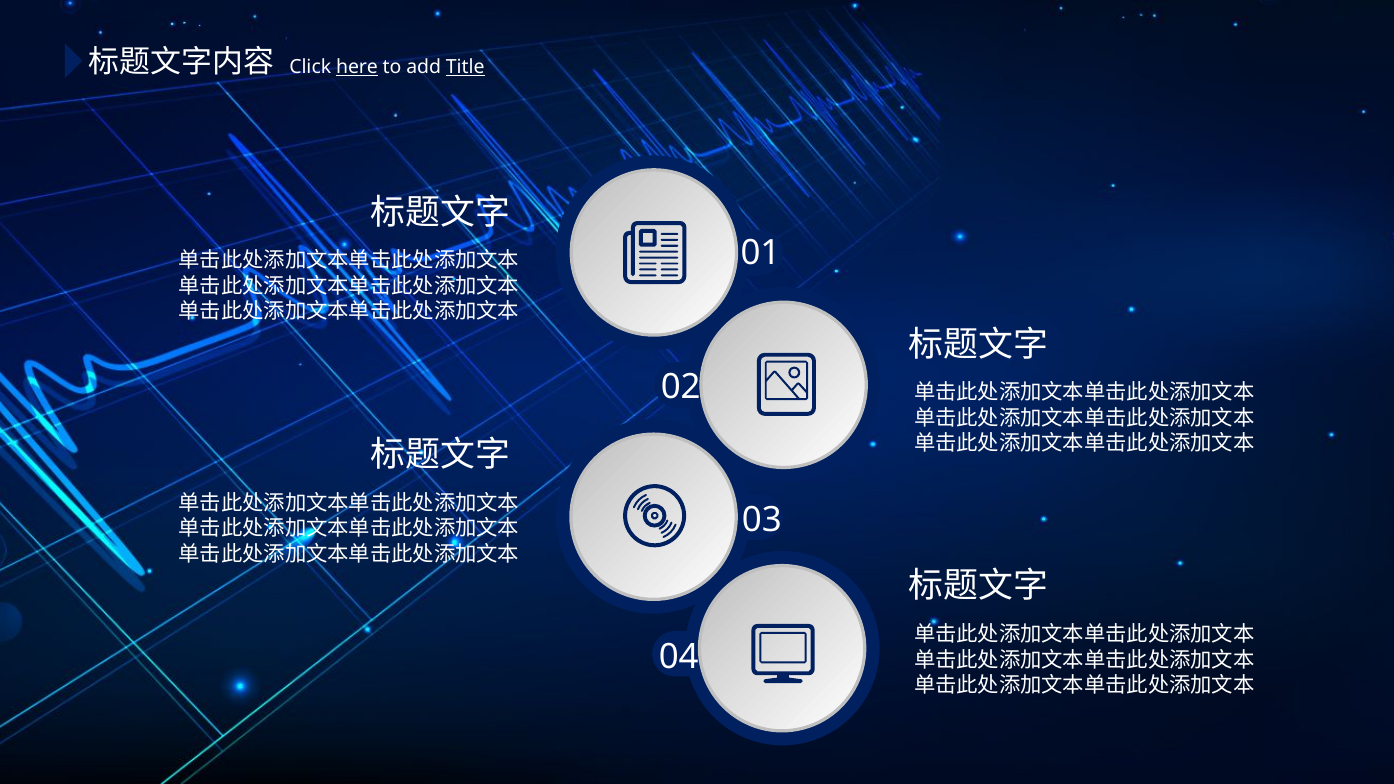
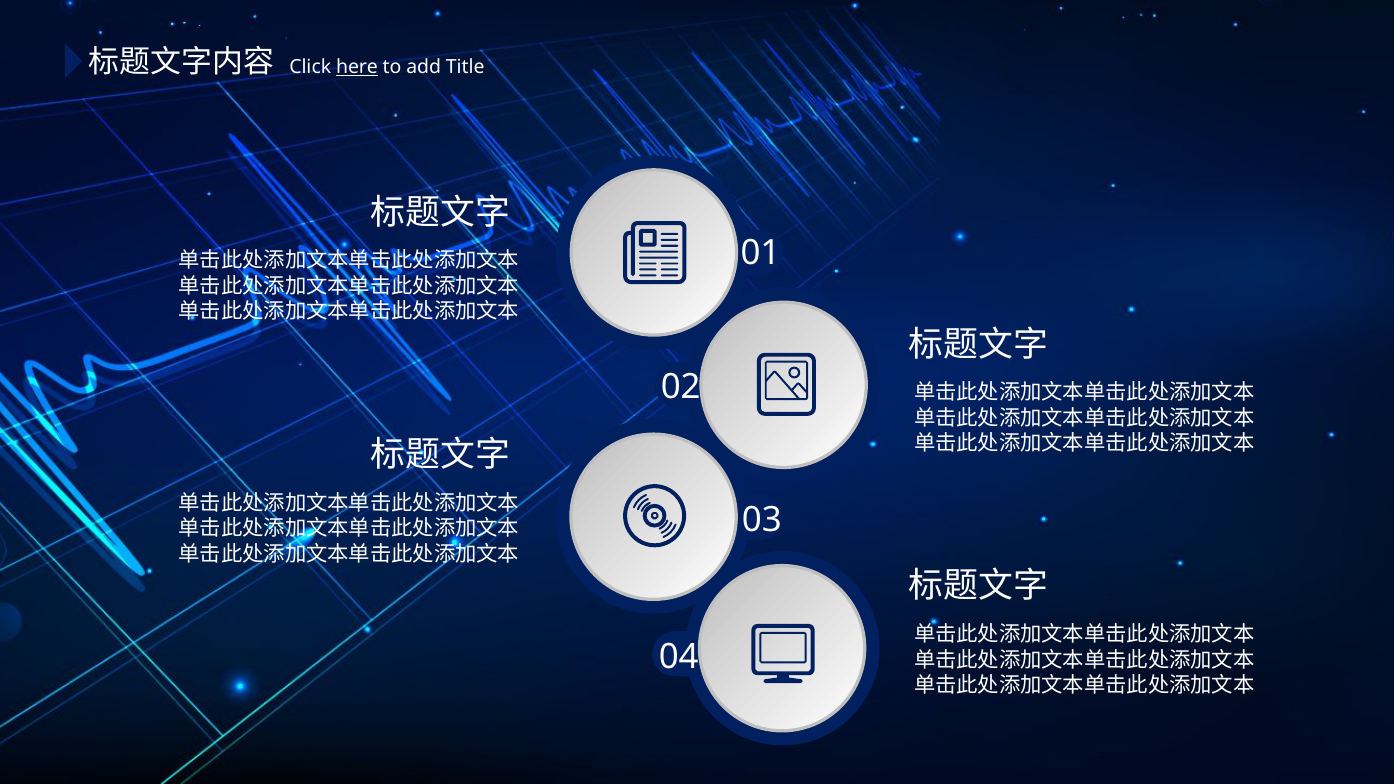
Title underline: present -> none
